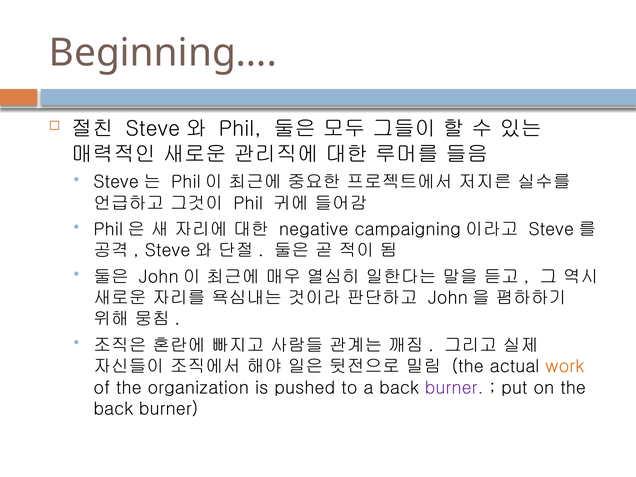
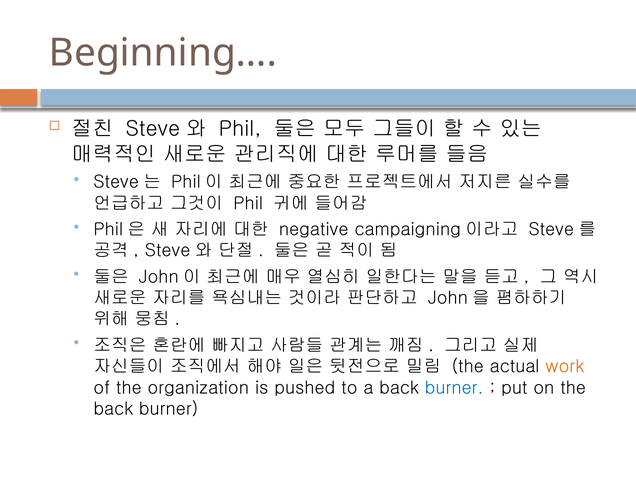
burner at (454, 388) colour: purple -> blue
